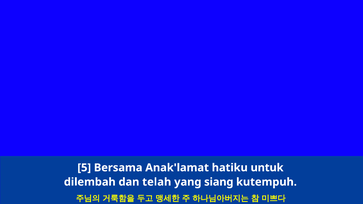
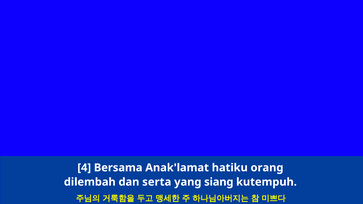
5: 5 -> 4
untuk: untuk -> orang
telah: telah -> serta
